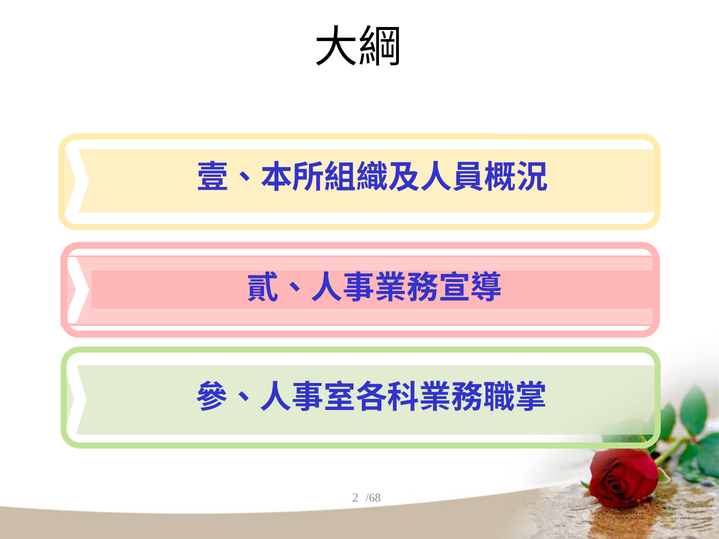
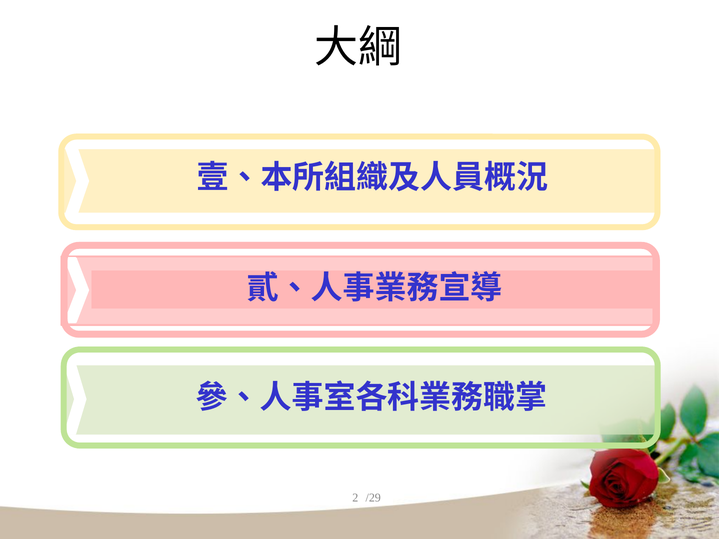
/68: /68 -> /29
